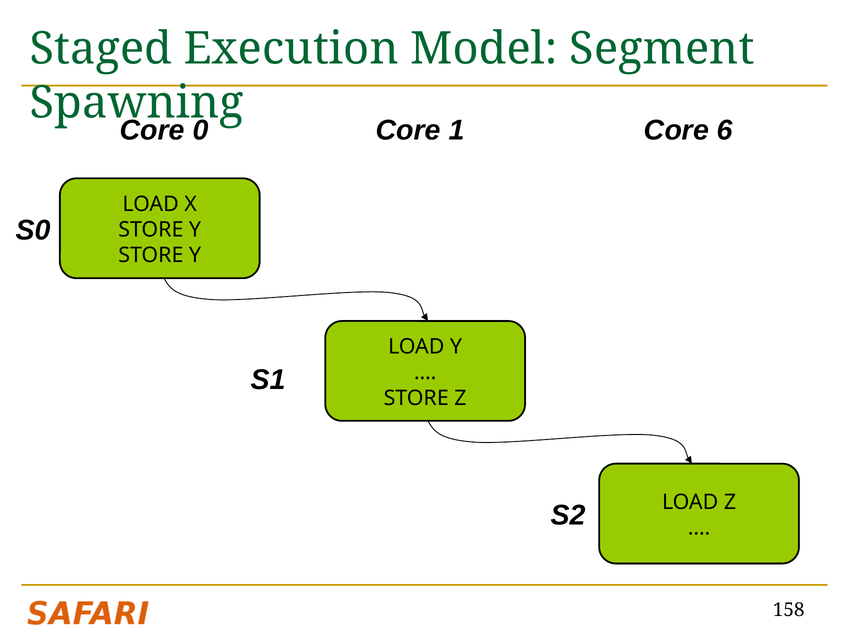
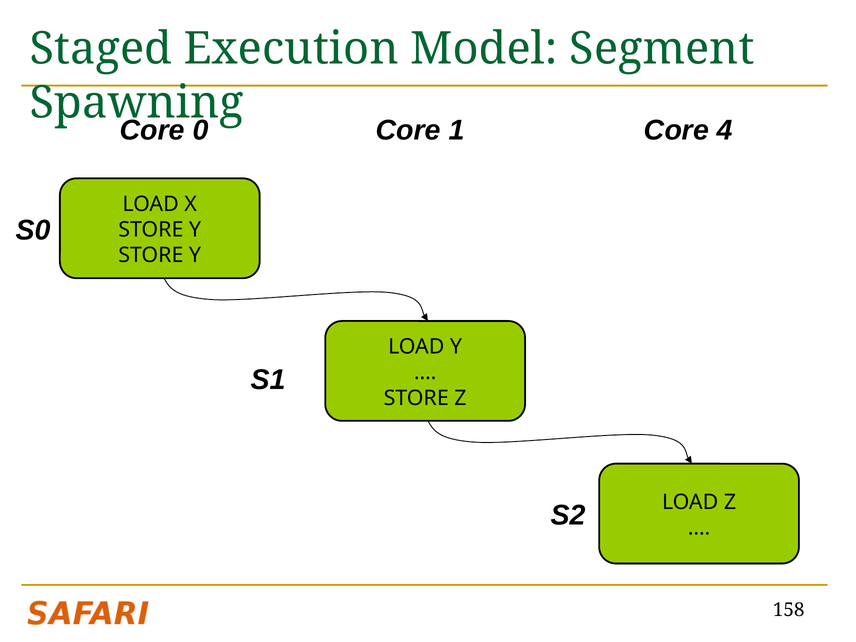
6: 6 -> 4
